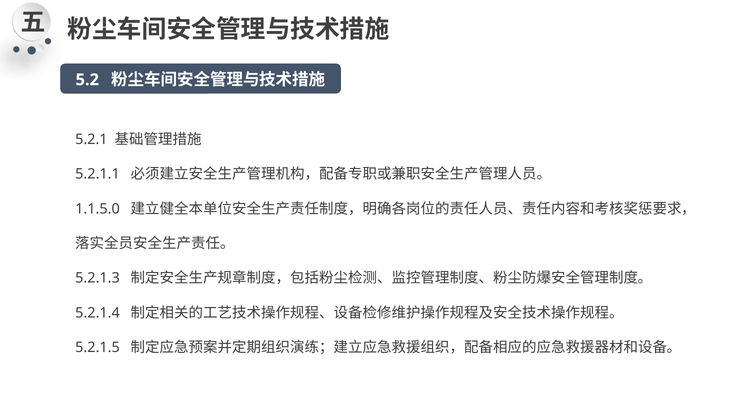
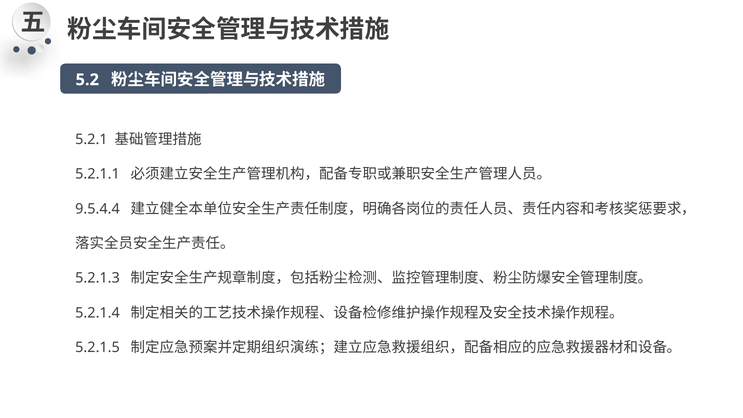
1.1.5.0: 1.1.5.0 -> 9.5.4.4
